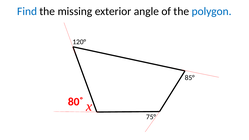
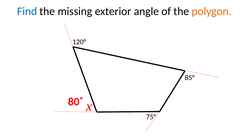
polygon colour: blue -> orange
